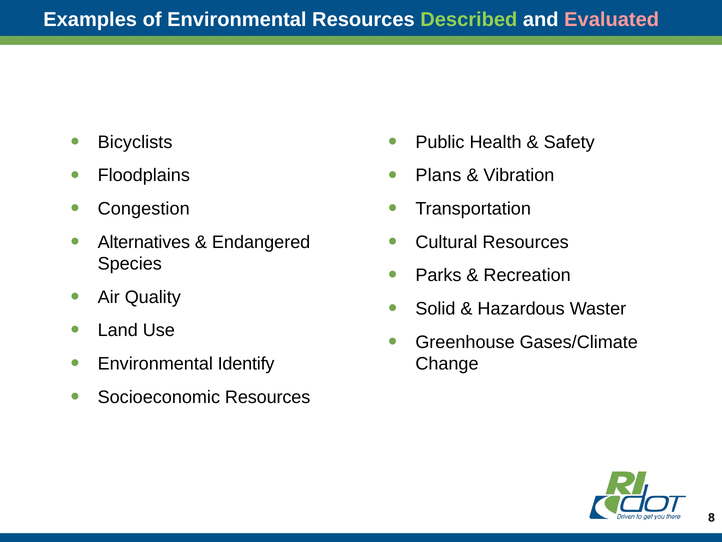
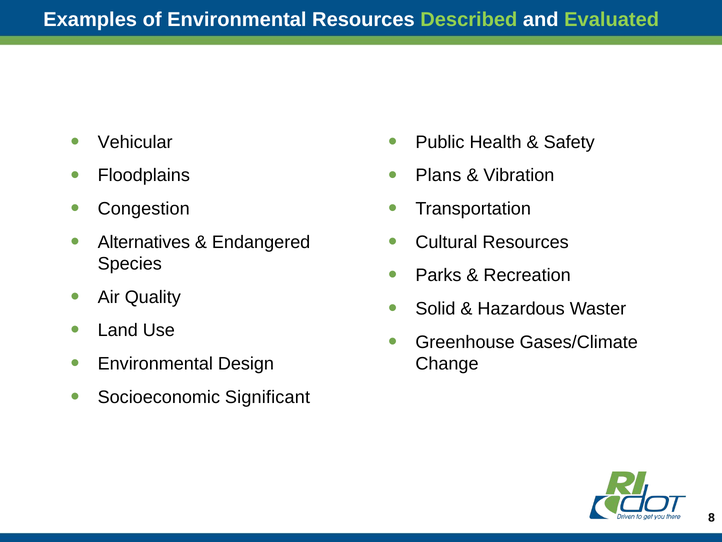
Evaluated colour: pink -> light green
Bicyclists: Bicyclists -> Vehicular
Identify: Identify -> Design
Socioeconomic Resources: Resources -> Significant
